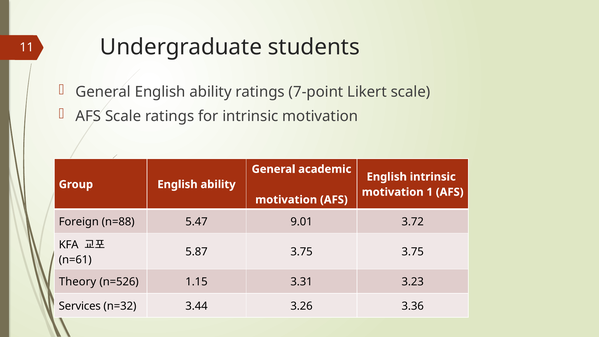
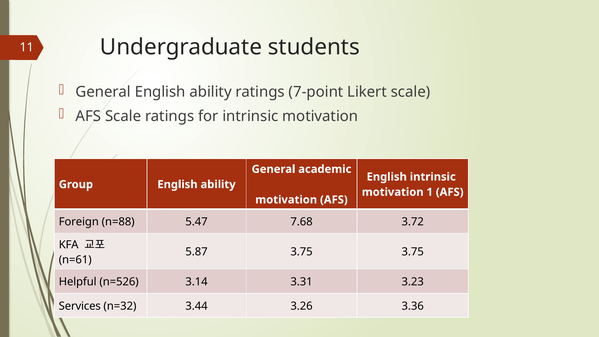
9.01: 9.01 -> 7.68
Theory: Theory -> Helpful
1.15: 1.15 -> 3.14
